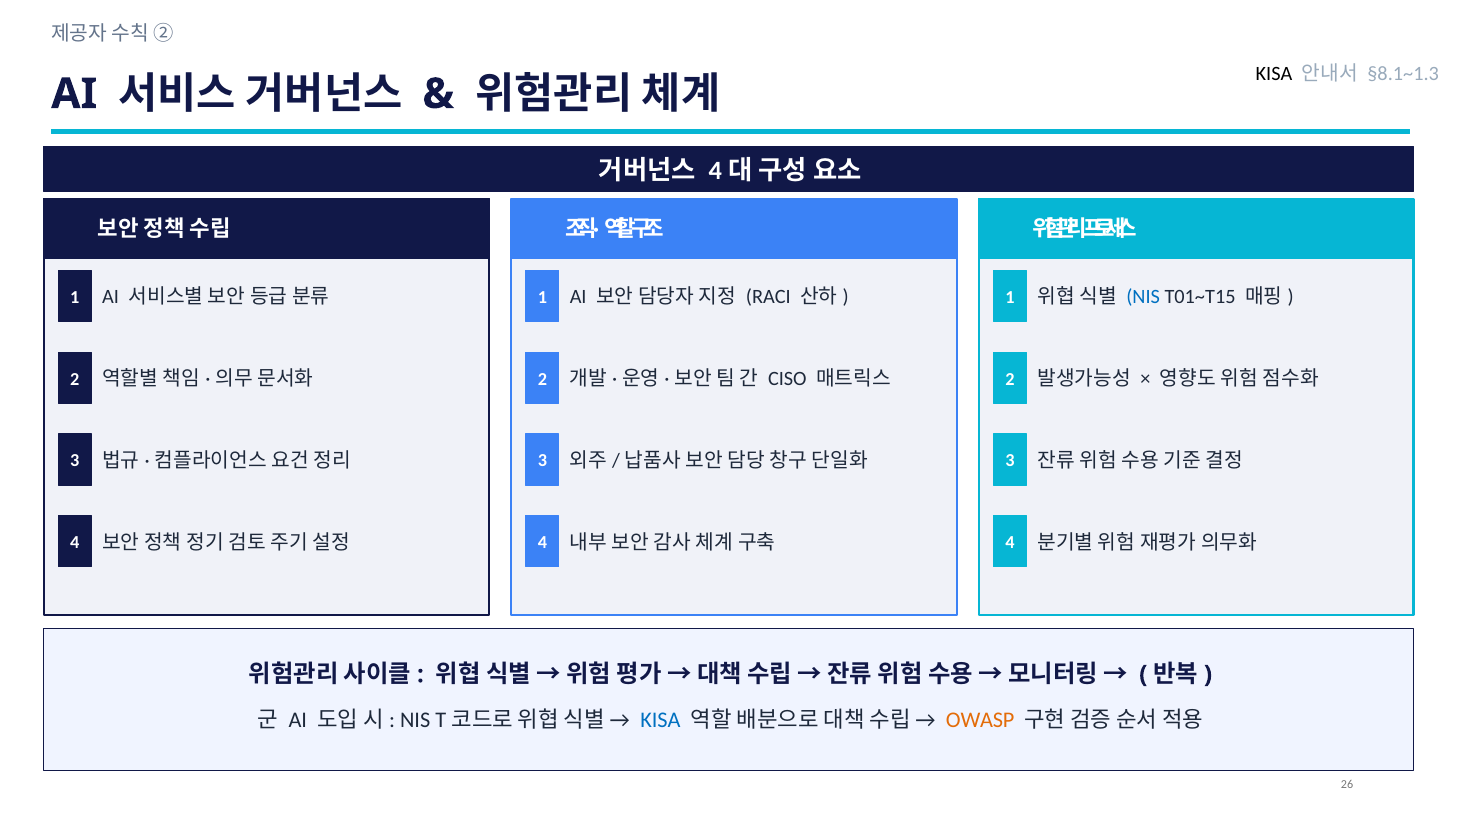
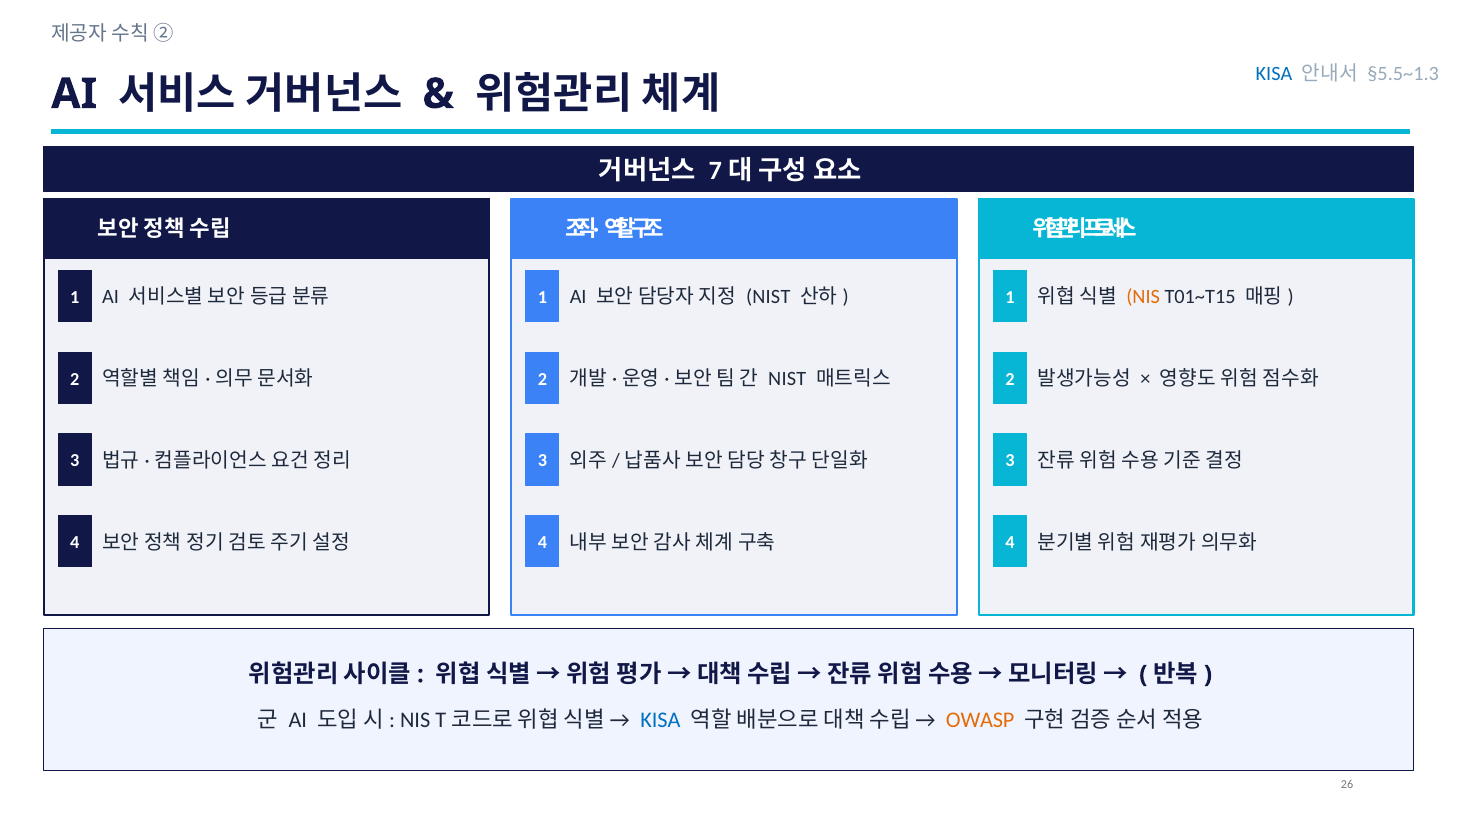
KISA at (1274, 74) colour: black -> blue
§8.1~1.3: §8.1~1.3 -> §5.5~1.3
4 at (715, 171): 4 -> 7
RACI at (768, 297): RACI -> NIST
NIS at (1143, 297) colour: blue -> orange
CISO at (787, 379): CISO -> NIST
